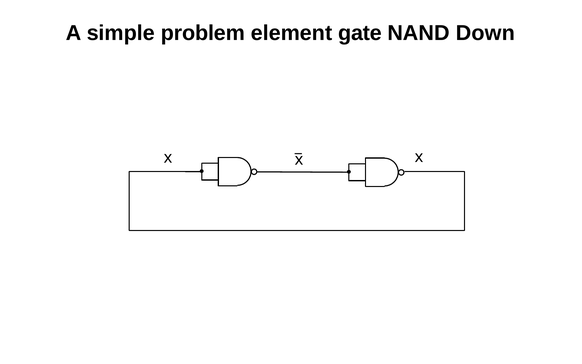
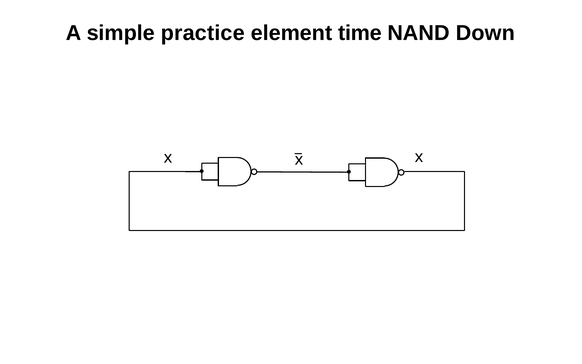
problem: problem -> practice
gate: gate -> time
